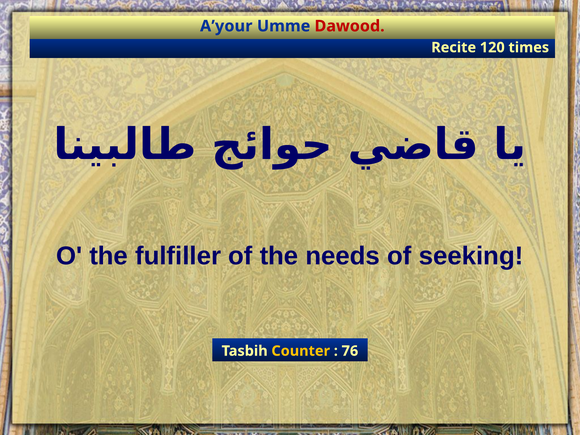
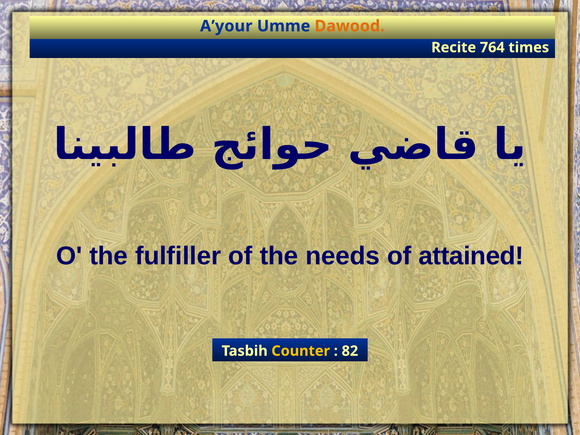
Dawood colour: red -> orange
120: 120 -> 764
seeking: seeking -> attained
76: 76 -> 82
